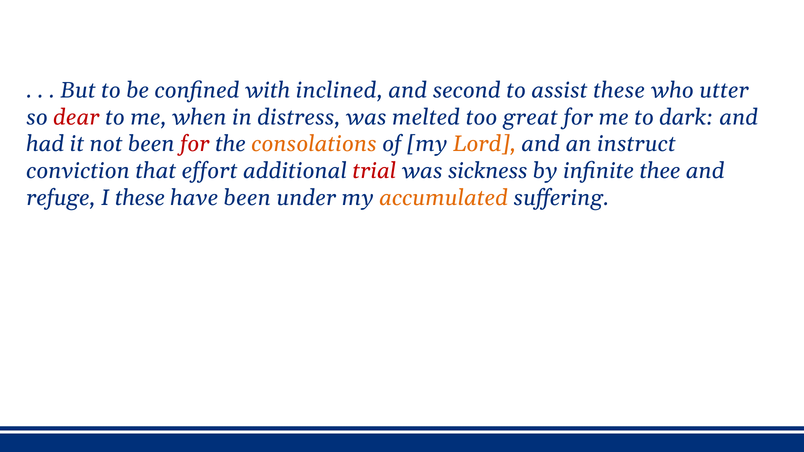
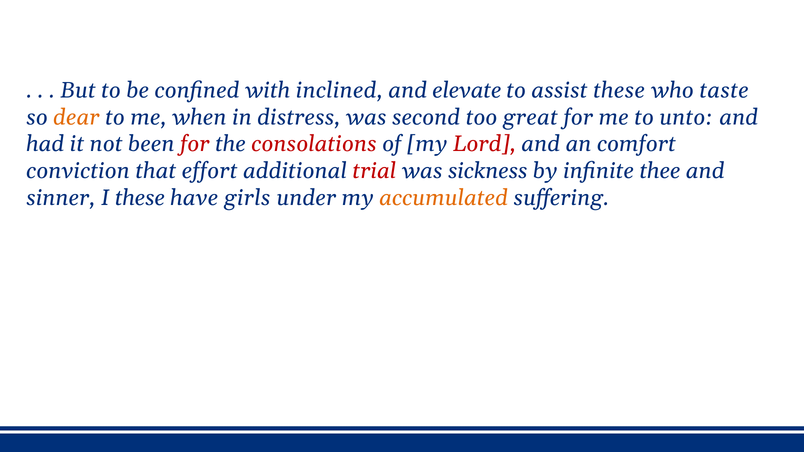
second: second -> elevate
utter: utter -> taste
dear colour: red -> orange
melted: melted -> second
dark: dark -> unto
consolations colour: orange -> red
Lord colour: orange -> red
instruct: instruct -> comfort
refuge: refuge -> sinner
have been: been -> girls
